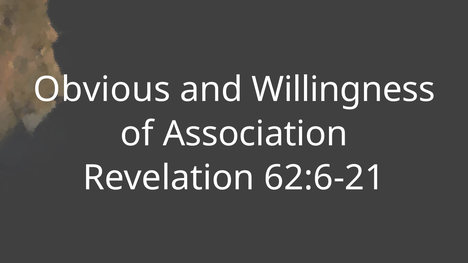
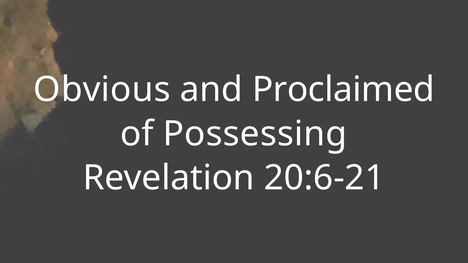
Willingness: Willingness -> Proclaimed
Association: Association -> Possessing
62:6-21: 62:6-21 -> 20:6-21
